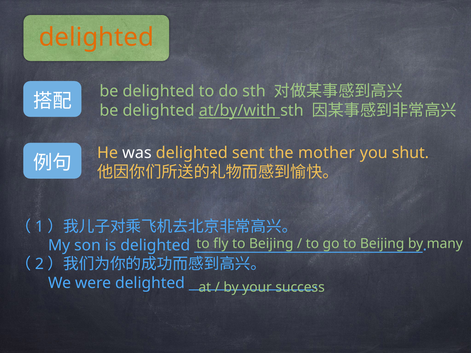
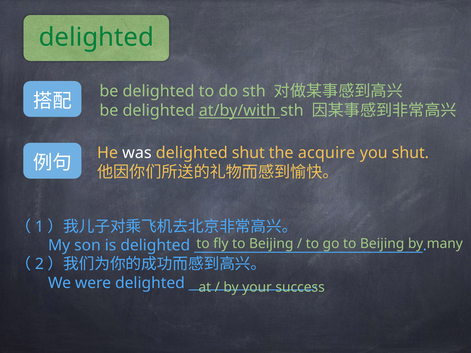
delighted at (96, 37) colour: orange -> green
delighted sent: sent -> shut
mother: mother -> acquire
